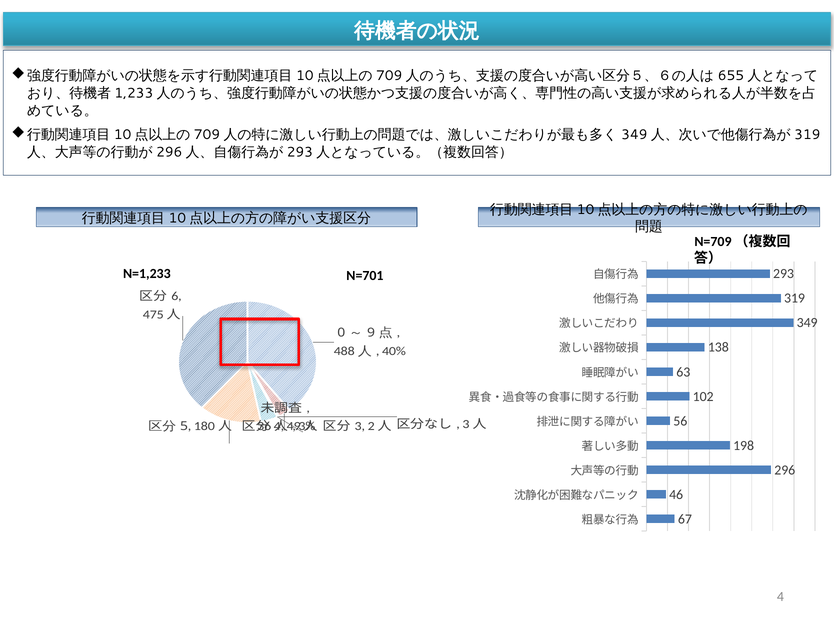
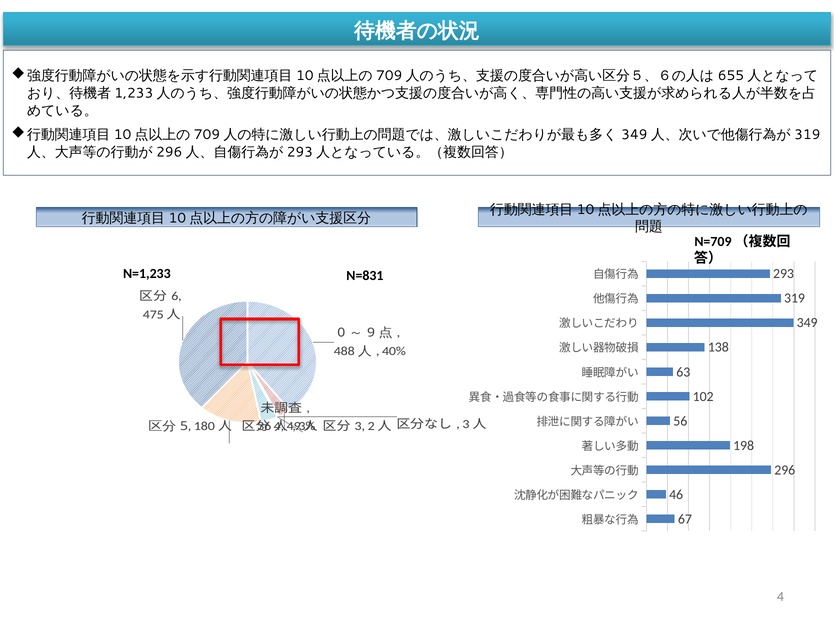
N=701: N=701 -> N=831
